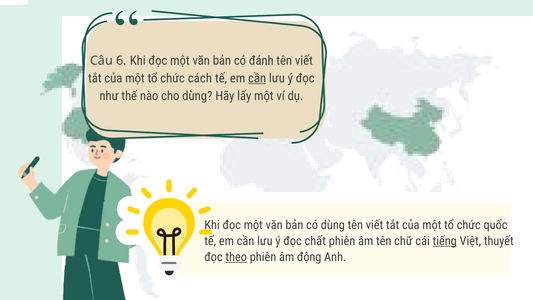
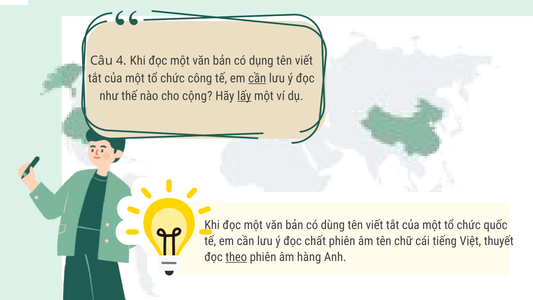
6: 6 -> 4
đánh: đánh -> dụng
cách: cách -> công
cho dùng: dùng -> cộng
lấy underline: none -> present
tiếng underline: present -> none
động: động -> hàng
